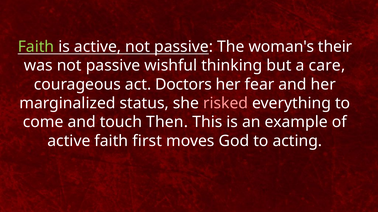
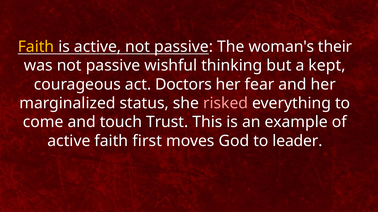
Faith at (36, 47) colour: light green -> yellow
care: care -> kept
Then: Then -> Trust
acting: acting -> leader
